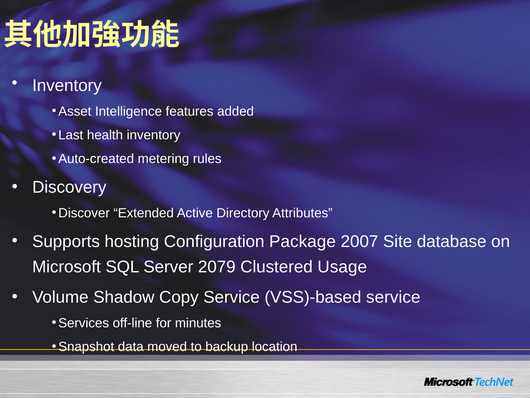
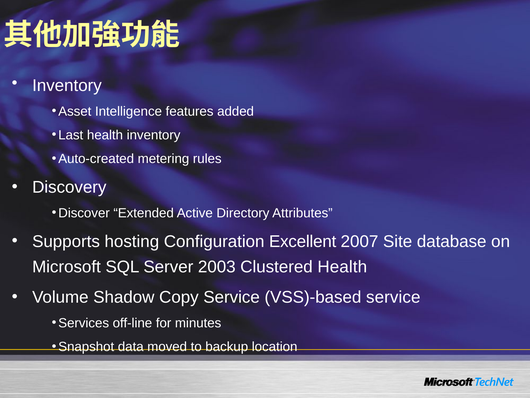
Package: Package -> Excellent
2079: 2079 -> 2003
Clustered Usage: Usage -> Health
